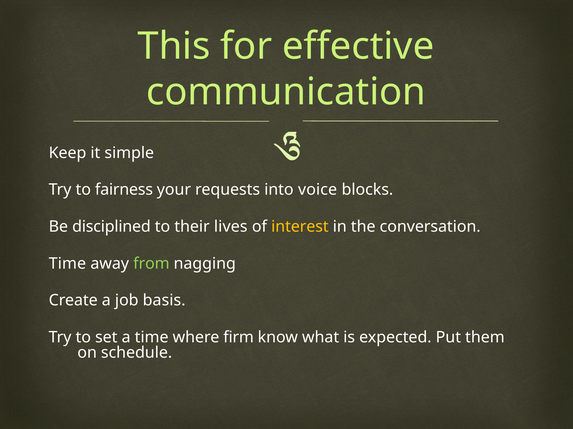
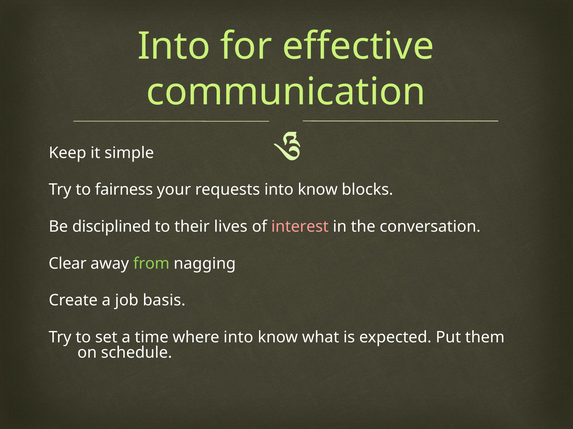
This at (174, 46): This -> Into
requests into voice: voice -> know
interest colour: yellow -> pink
Time at (67, 264): Time -> Clear
where firm: firm -> into
